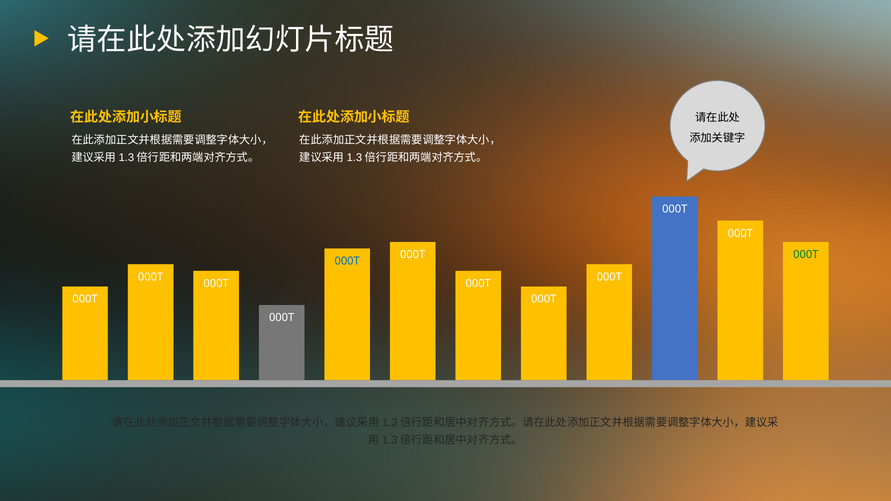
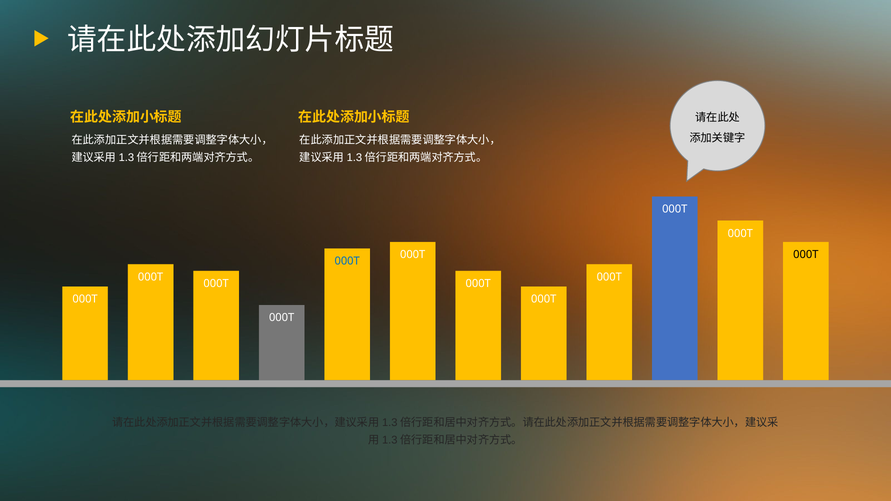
000T at (806, 255) colour: green -> black
